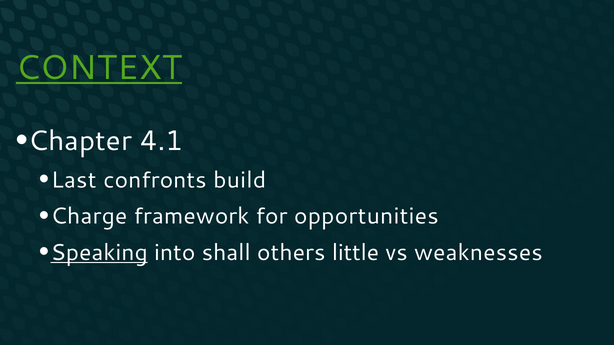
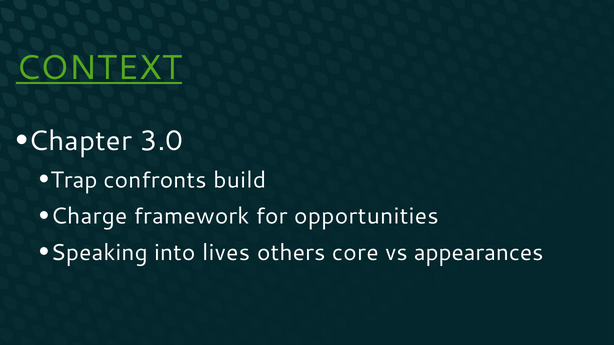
4.1: 4.1 -> 3.0
Last: Last -> Trap
Speaking underline: present -> none
shall: shall -> lives
little: little -> core
weaknesses: weaknesses -> appearances
